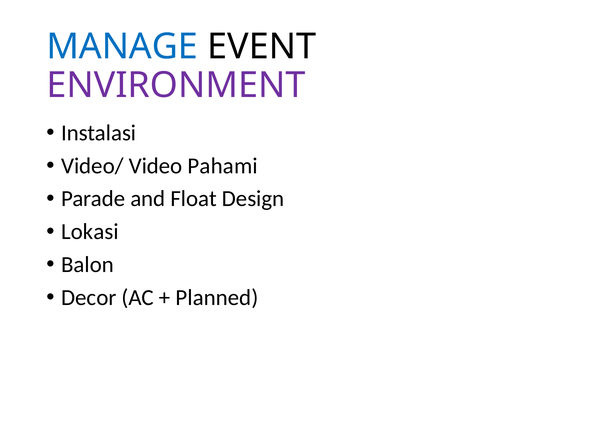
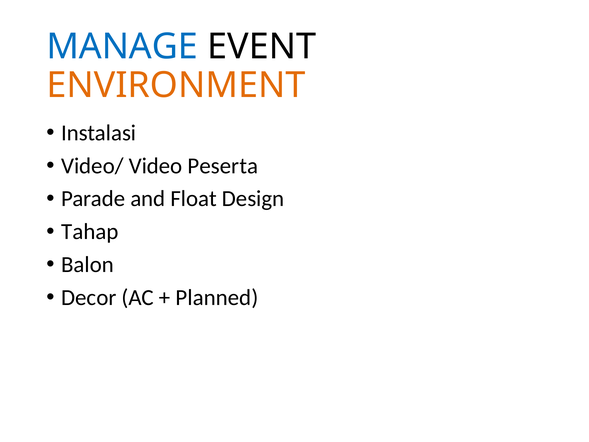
ENVIRONMENT colour: purple -> orange
Pahami: Pahami -> Peserta
Lokasi: Lokasi -> Tahap
